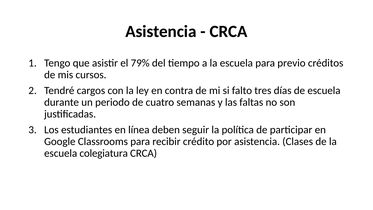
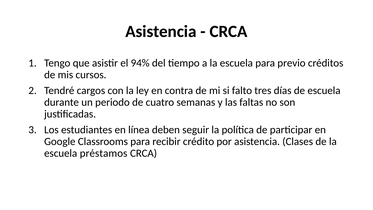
79%: 79% -> 94%
colegiatura: colegiatura -> préstamos
